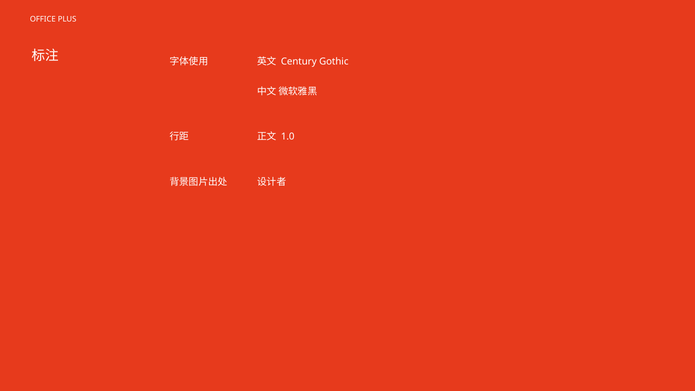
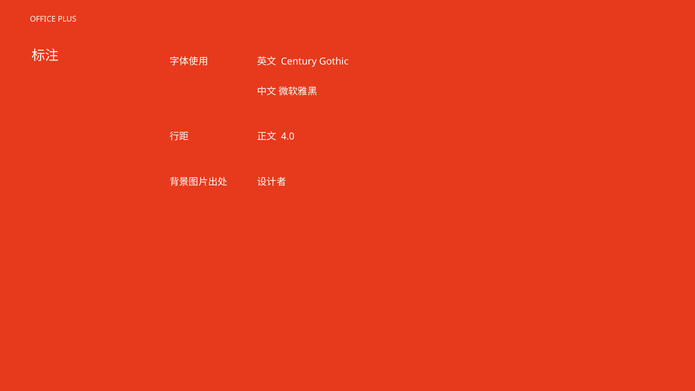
1.0: 1.0 -> 4.0
